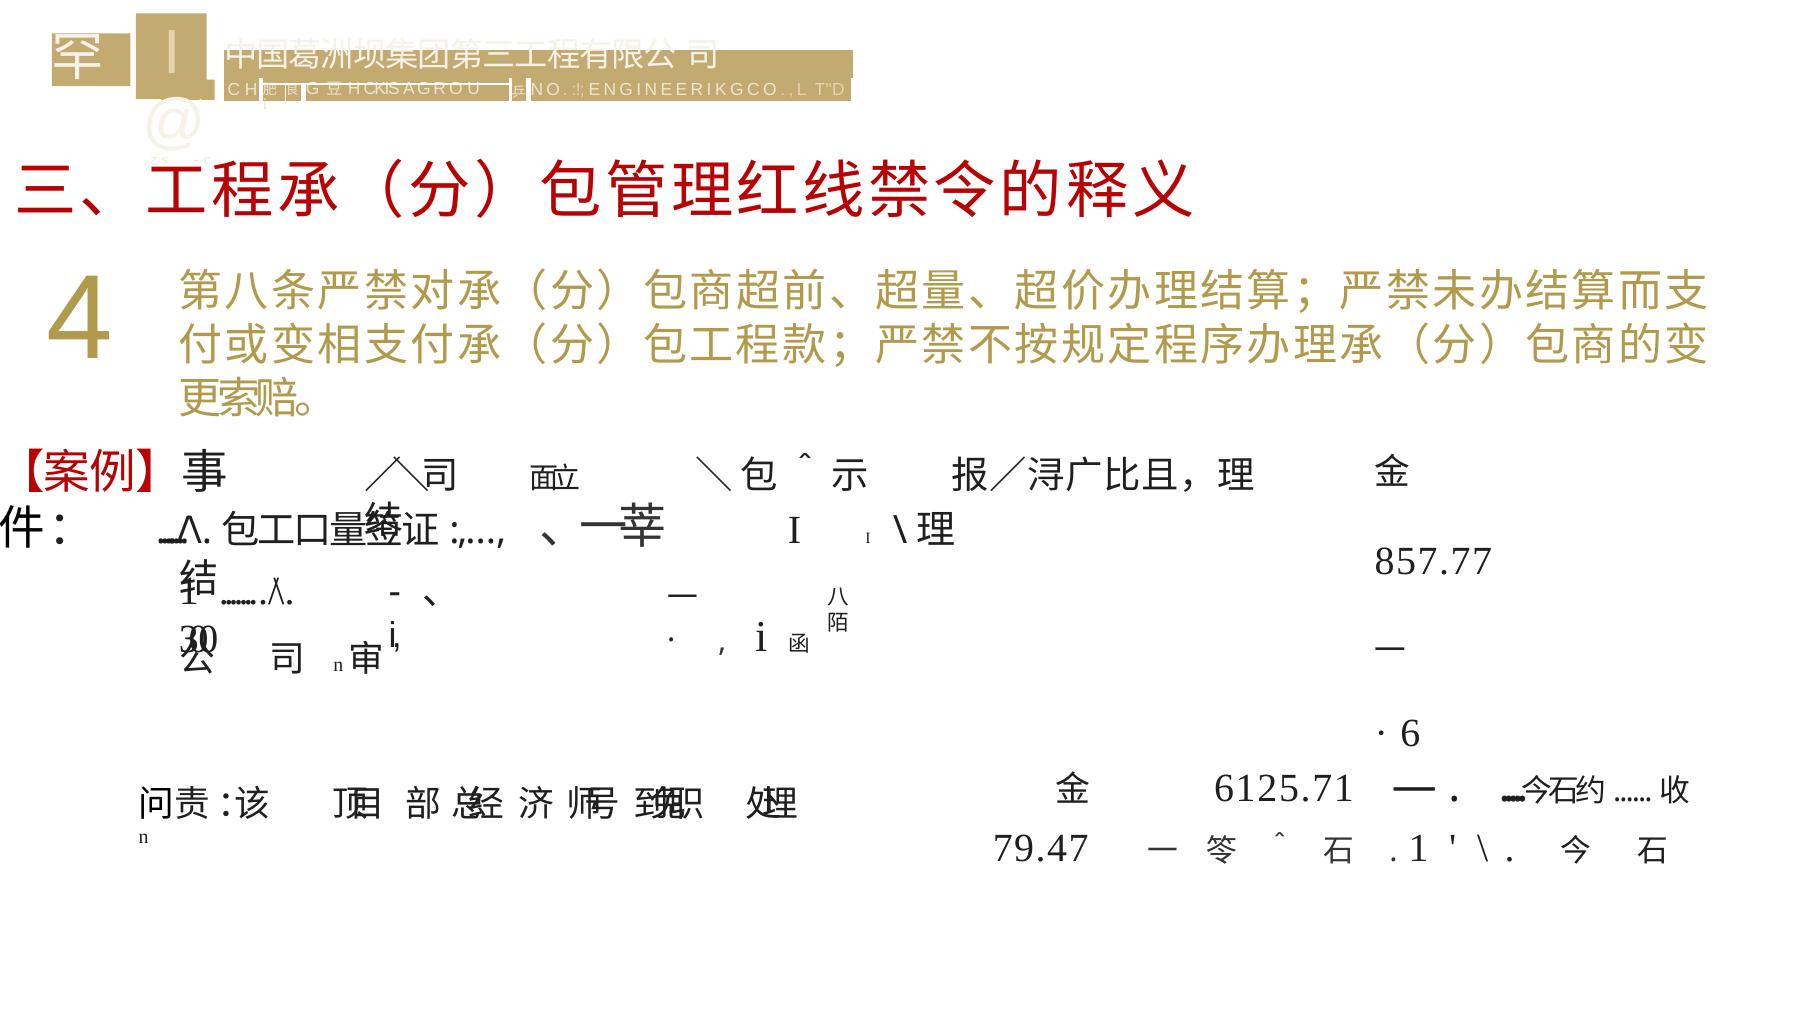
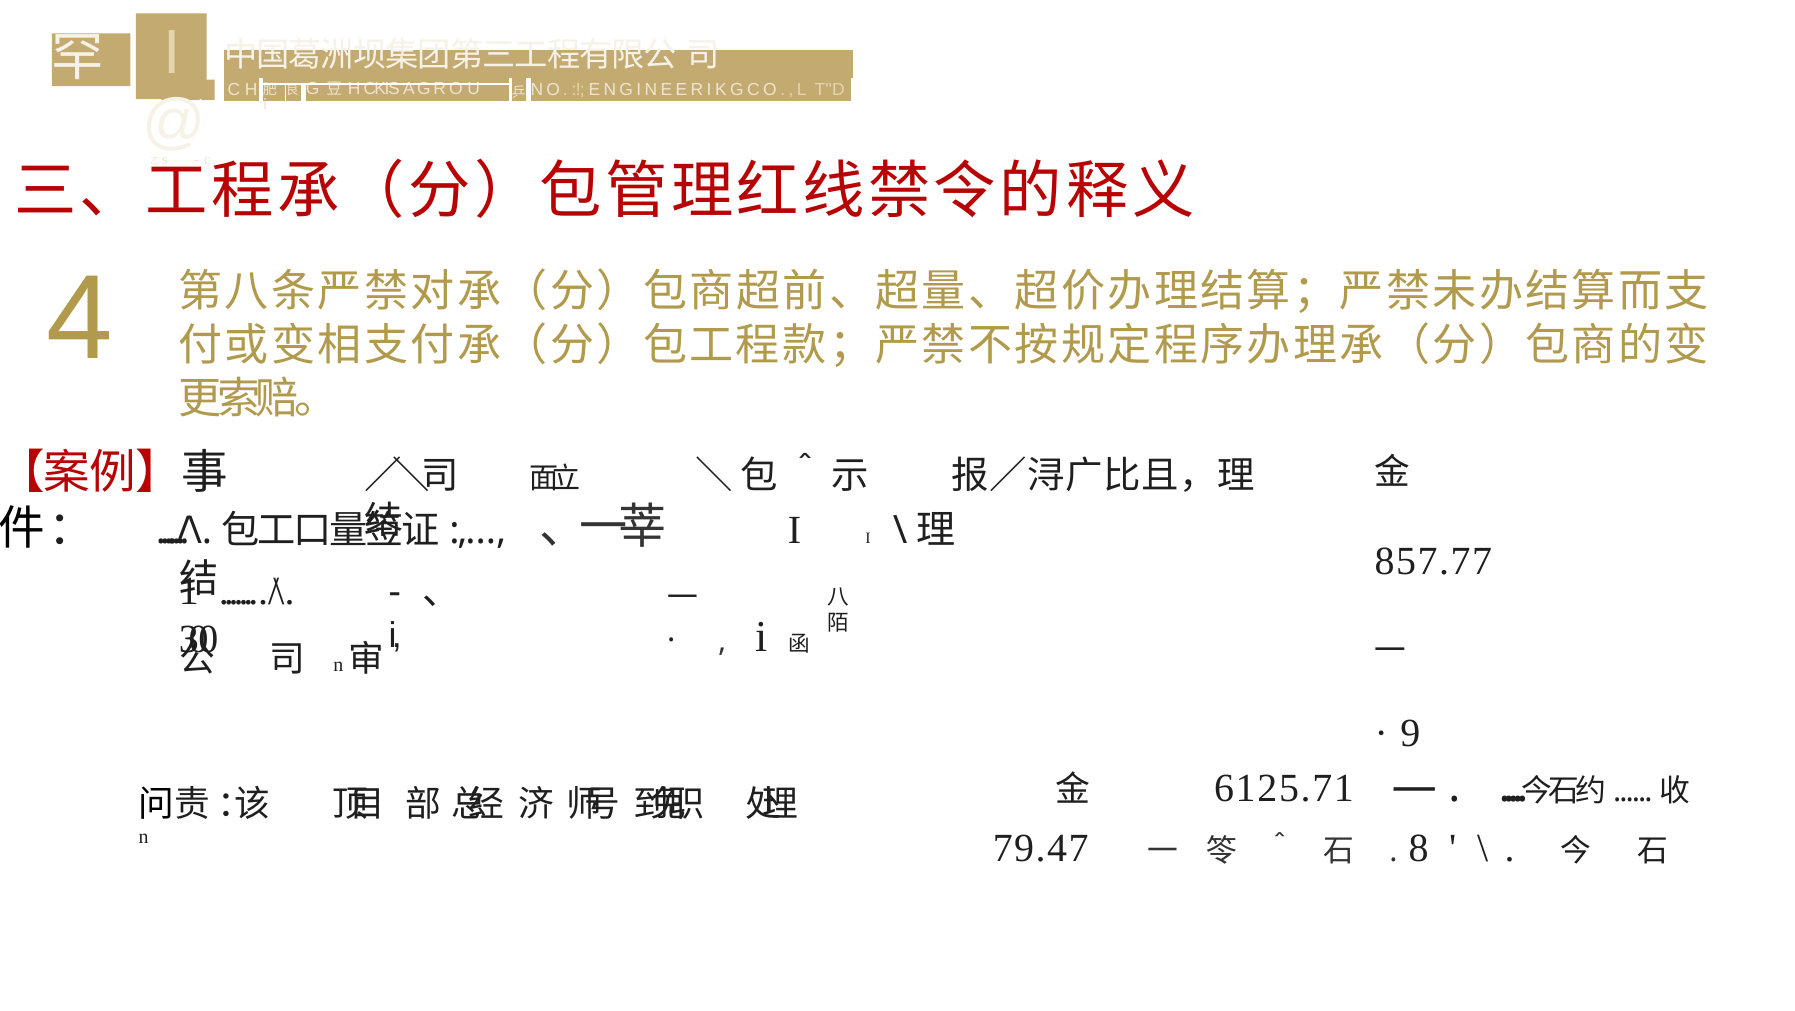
6: 6 -> 9
1 at (1419, 848): 1 -> 8
